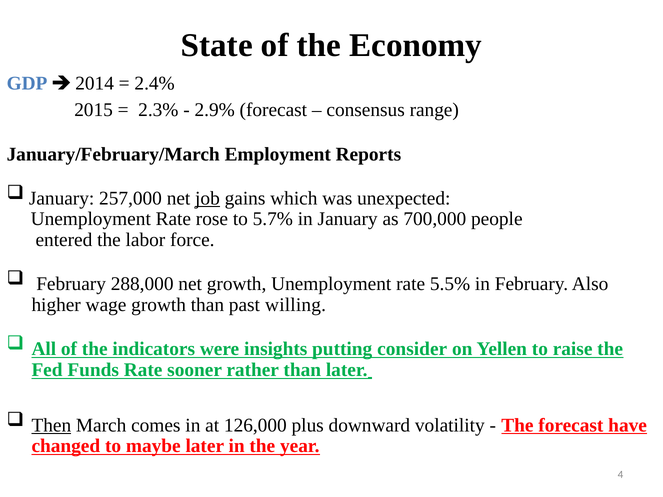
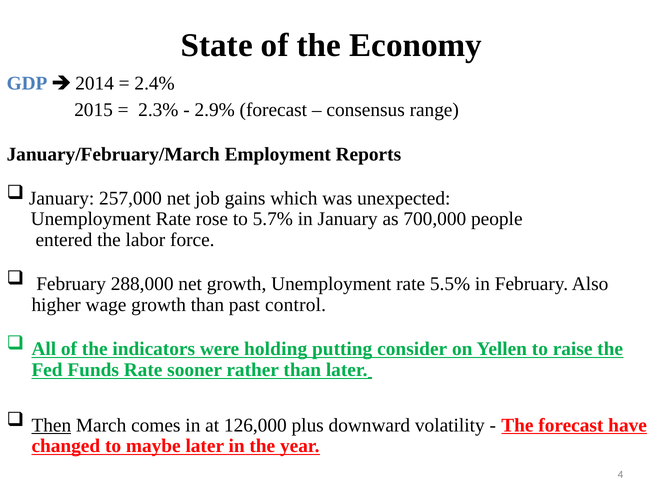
job underline: present -> none
willing: willing -> control
insights: insights -> holding
